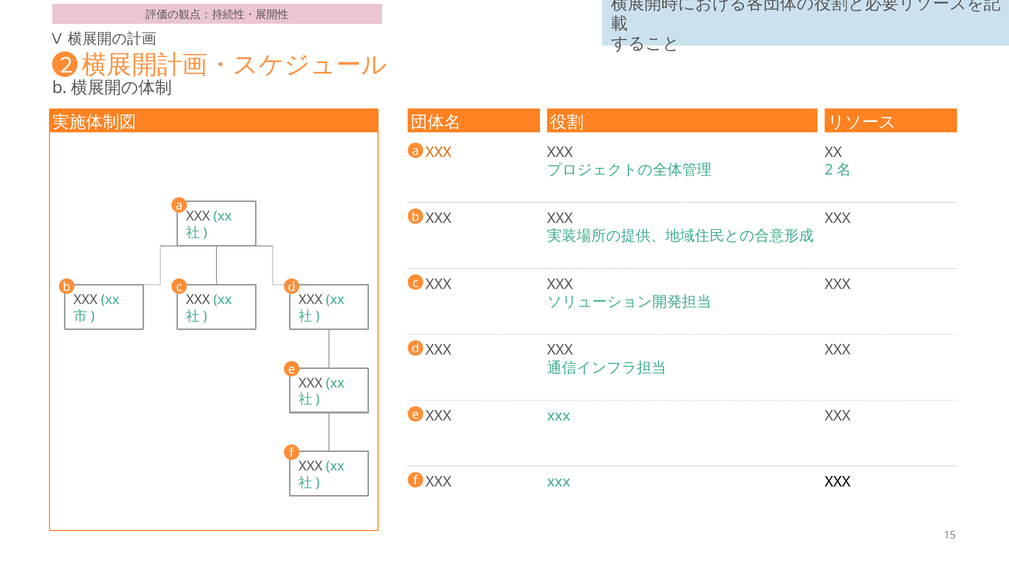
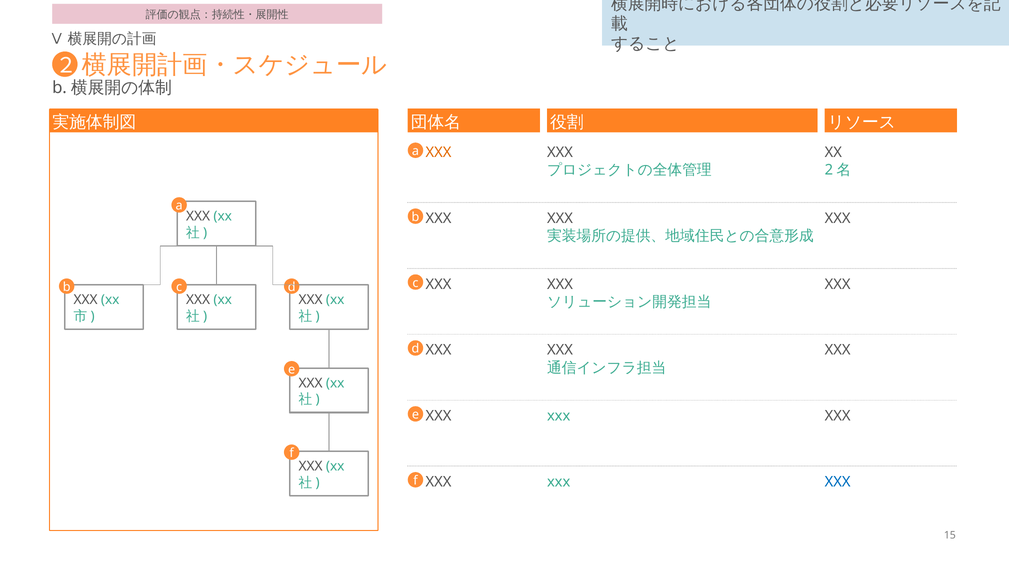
XXX at (838, 482) colour: black -> blue
